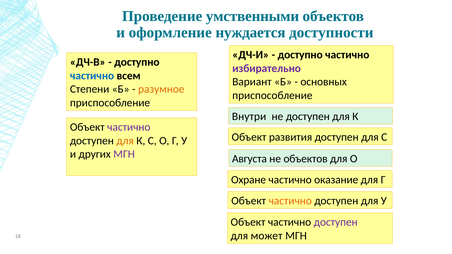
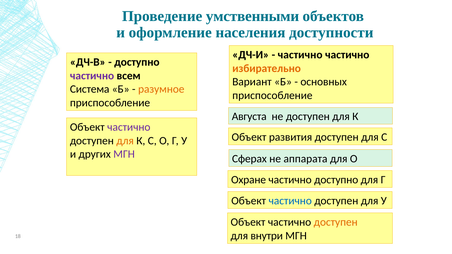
нуждается: нуждается -> населения
доступно at (300, 55): доступно -> частично
избирательно colour: purple -> orange
частично at (92, 76) colour: blue -> purple
Степени: Степени -> Система
Внутри: Внутри -> Августа
Августа: Августа -> Сферах
не объектов: объектов -> аппарата
частично оказание: оказание -> доступно
частично at (290, 201) colour: orange -> blue
доступен at (336, 222) colour: purple -> orange
может: может -> внутри
